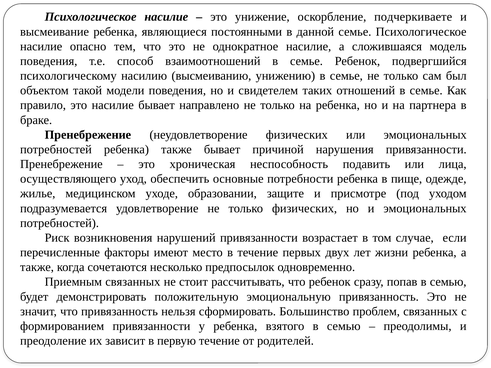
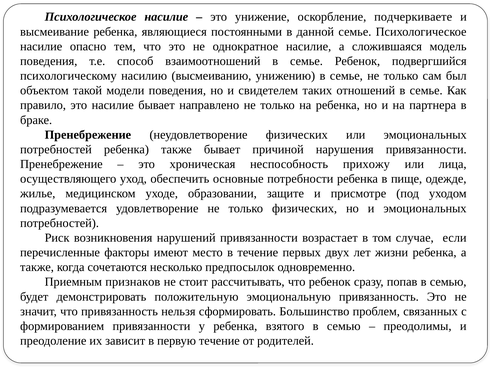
подавить: подавить -> прихожу
Приемным связанных: связанных -> признаков
